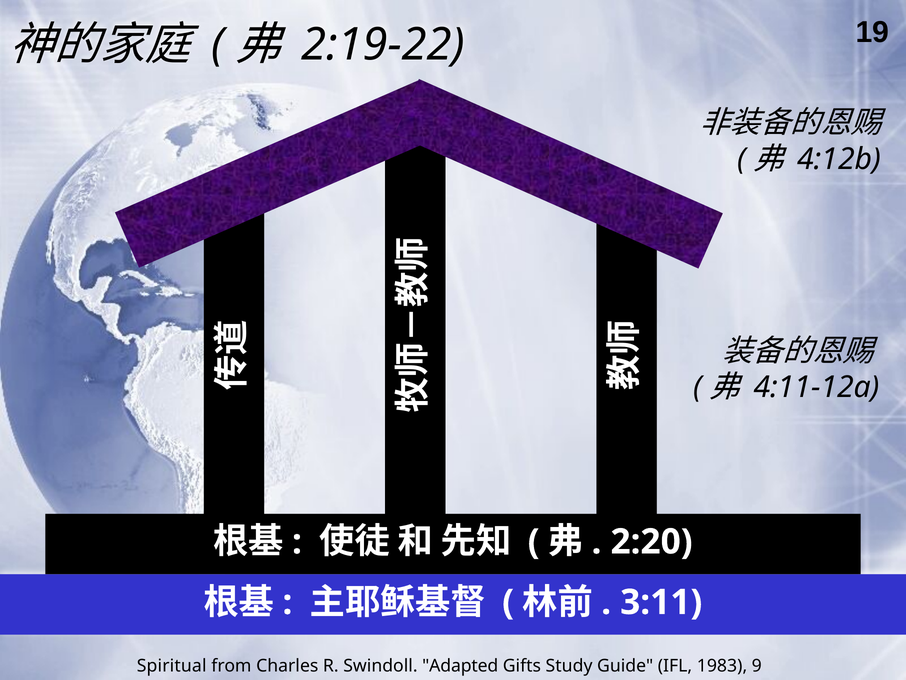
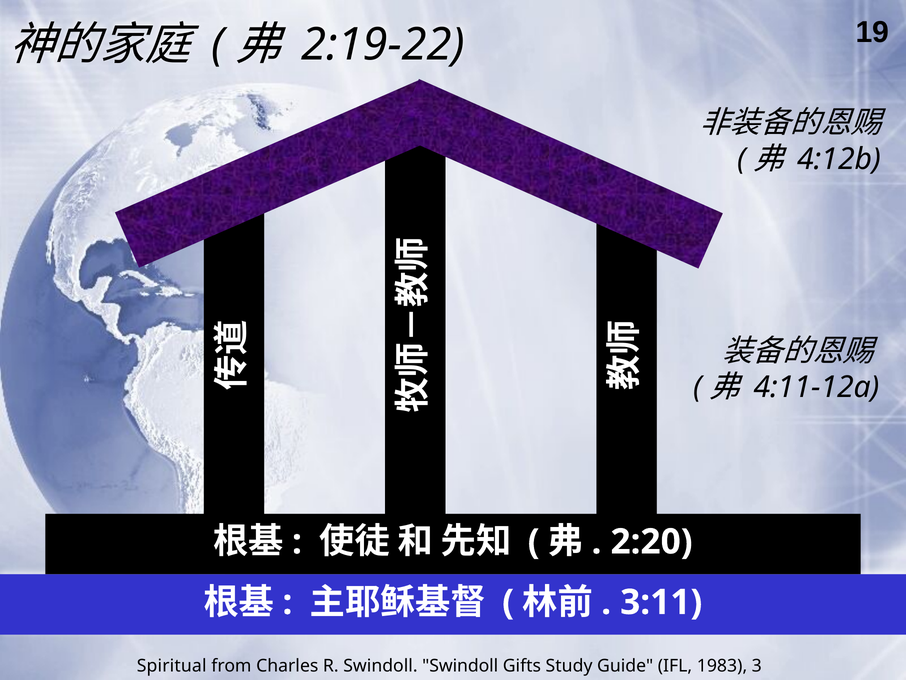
Swindoll Adapted: Adapted -> Swindoll
9: 9 -> 3
